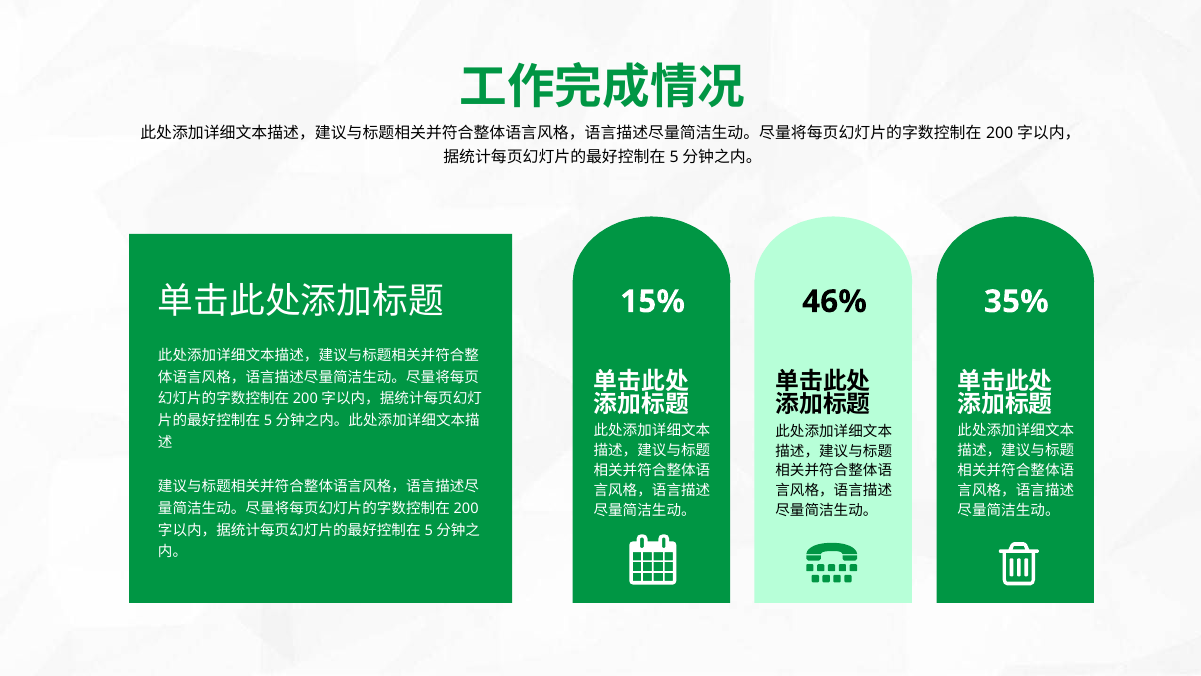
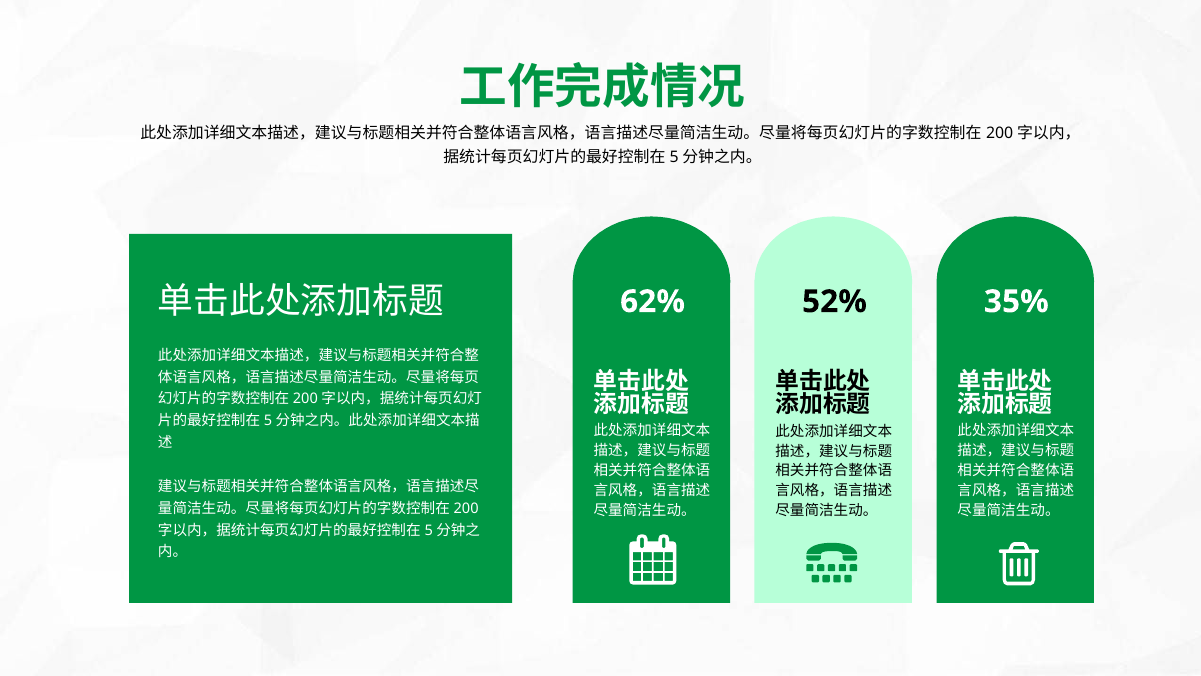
46%: 46% -> 52%
15%: 15% -> 62%
